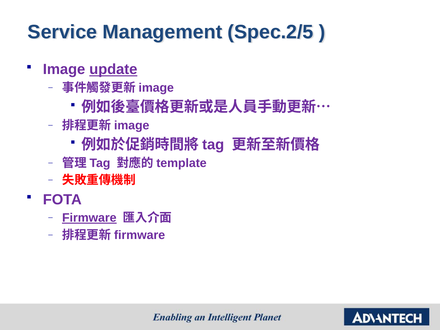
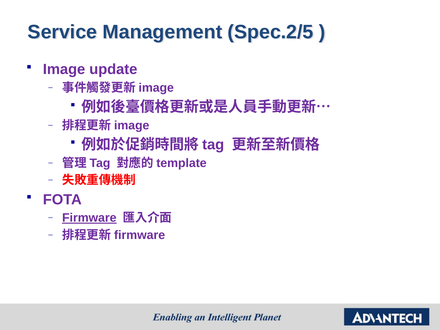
update underline: present -> none
